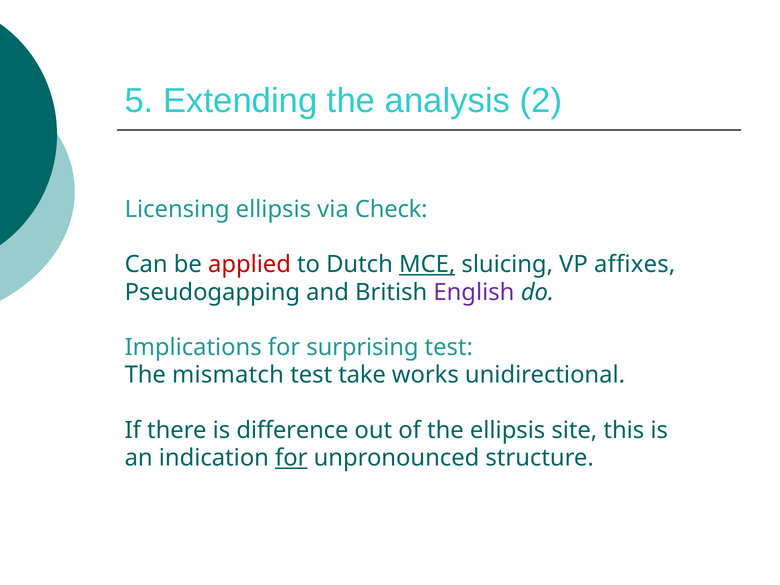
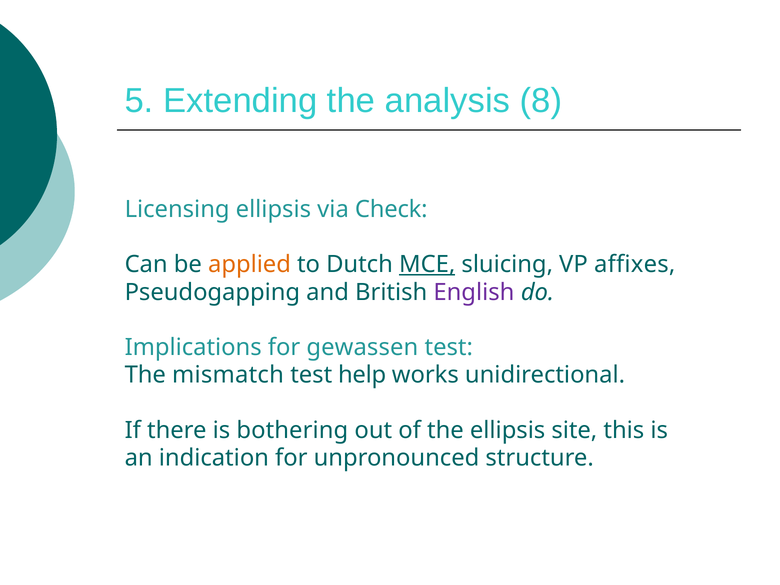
2: 2 -> 8
applied colour: red -> orange
surprising: surprising -> gewassen
take: take -> help
difference: difference -> bothering
for at (291, 458) underline: present -> none
